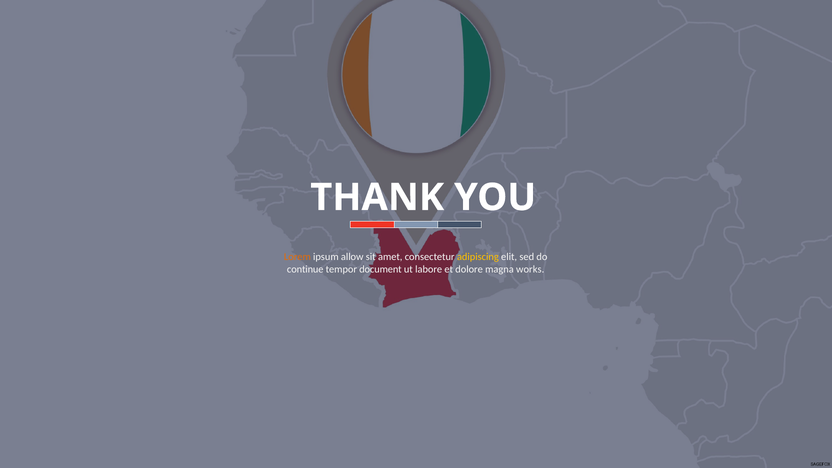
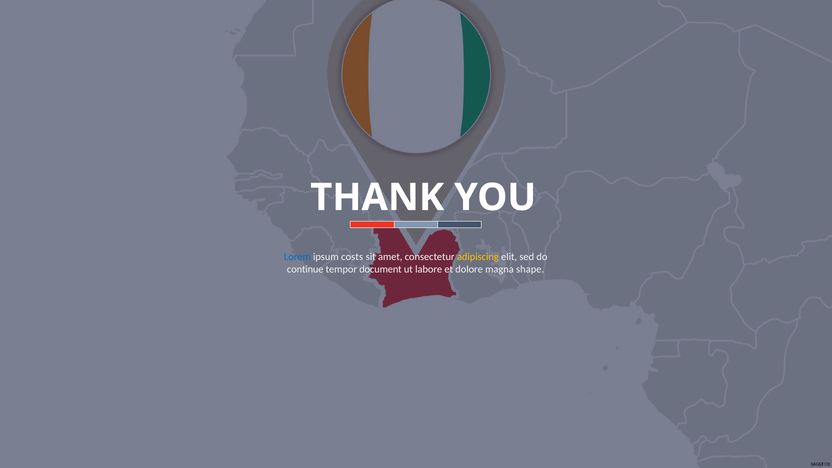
Lorem colour: orange -> blue
allow: allow -> costs
works: works -> shape
